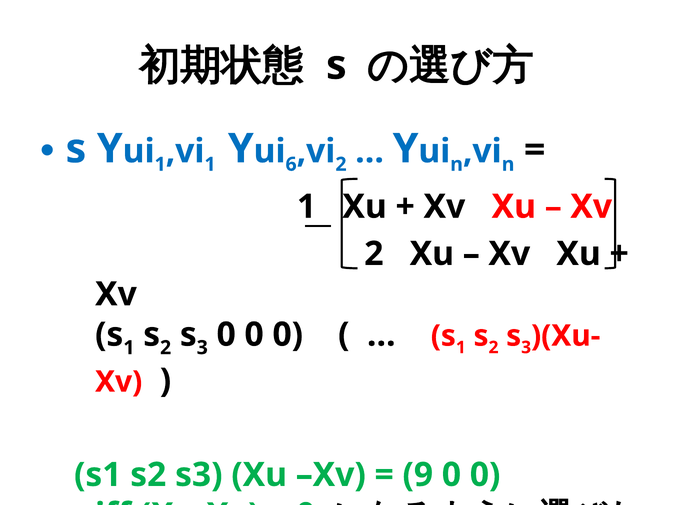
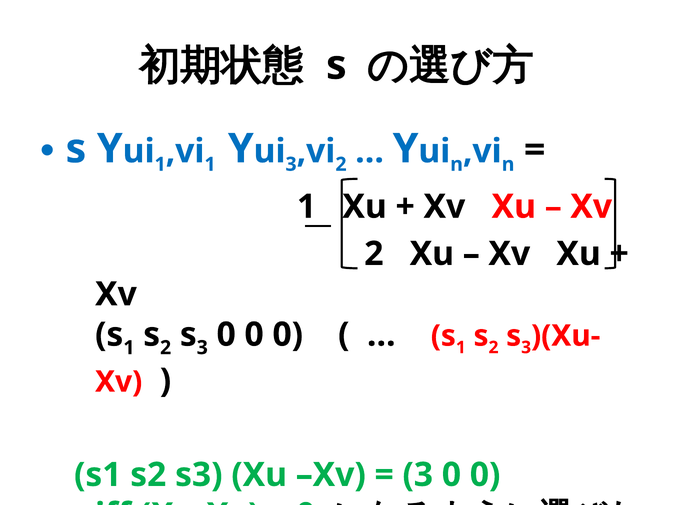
6 at (291, 164): 6 -> 3
9 at (418, 475): 9 -> 3
